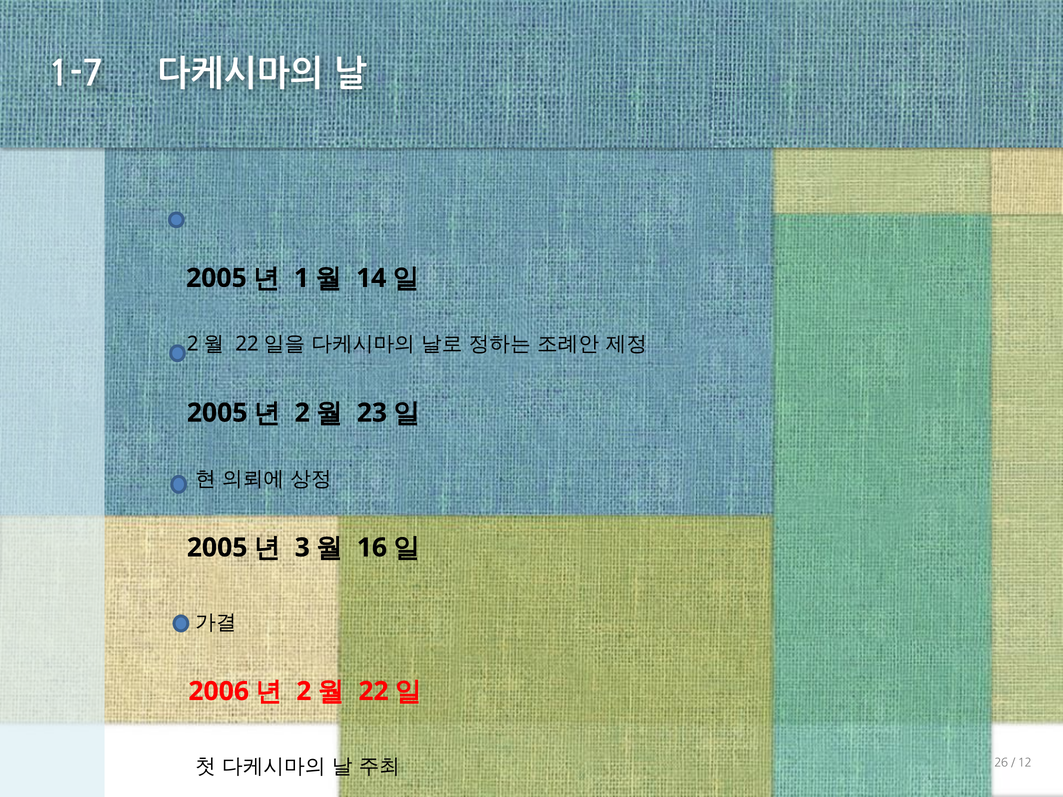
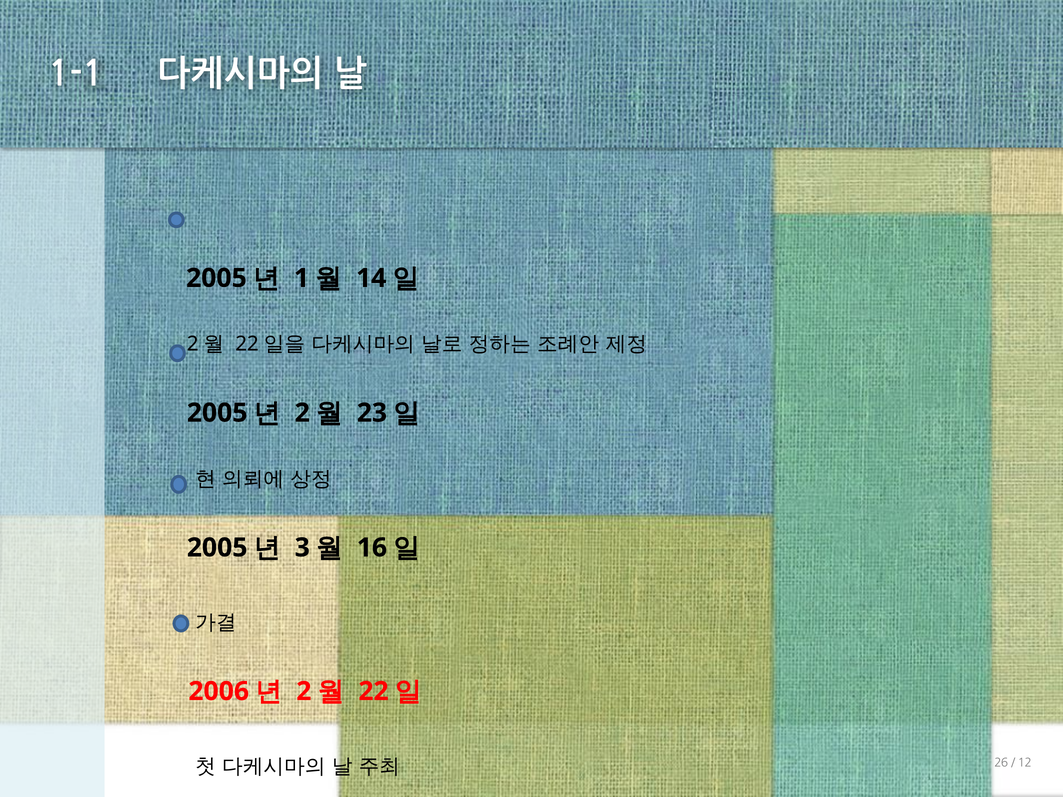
1-7: 1-7 -> 1-1
